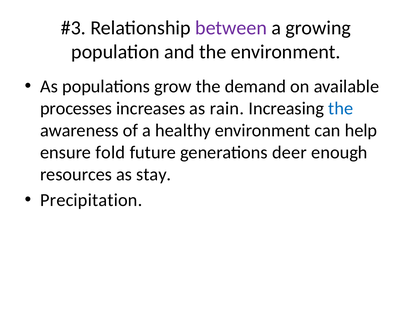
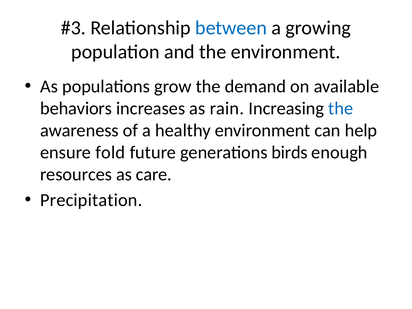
between colour: purple -> blue
processes: processes -> behaviors
deer: deer -> birds
stay: stay -> care
